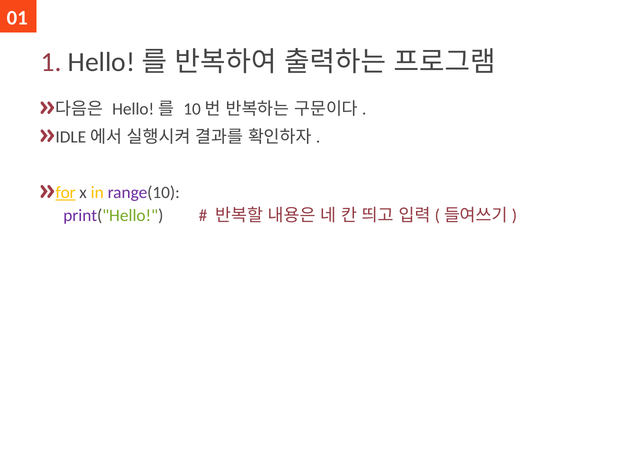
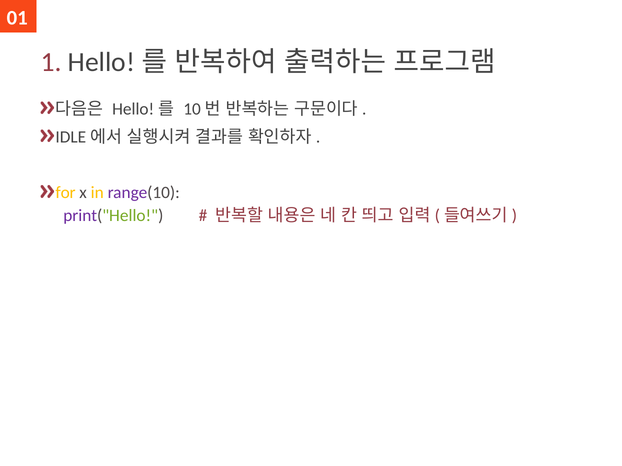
for underline: present -> none
